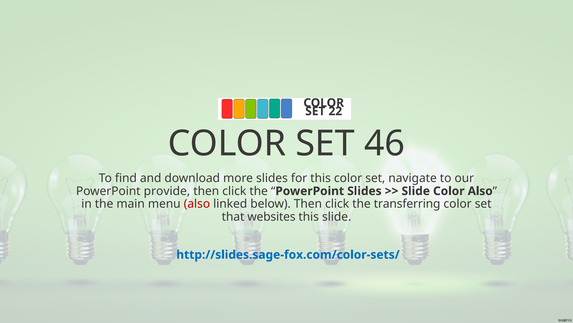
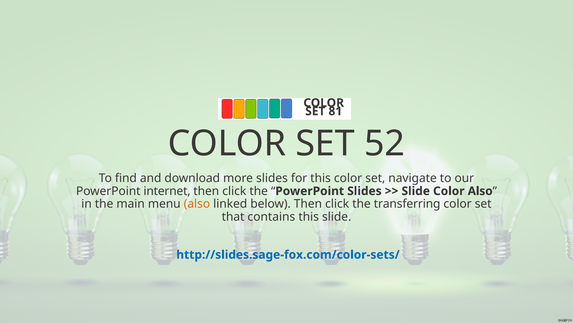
22: 22 -> 81
46: 46 -> 52
provide: provide -> internet
also at (197, 204) colour: red -> orange
websites: websites -> contains
